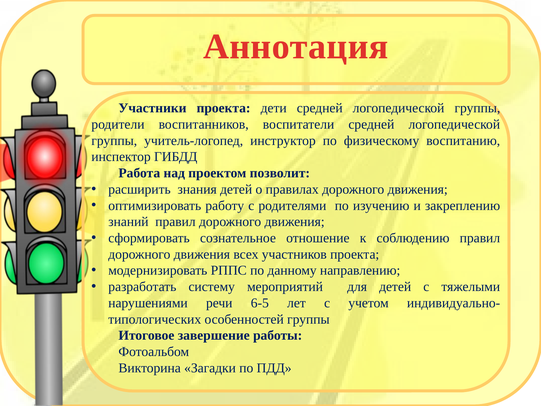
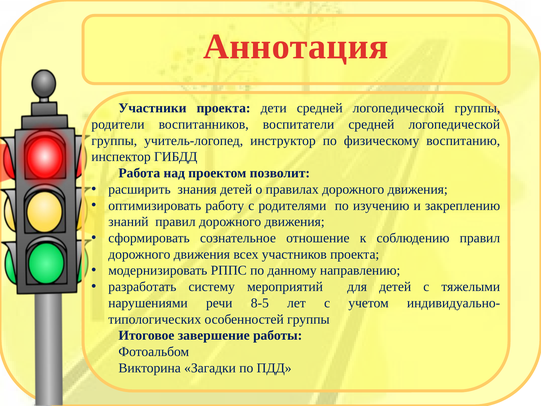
6-5: 6-5 -> 8-5
